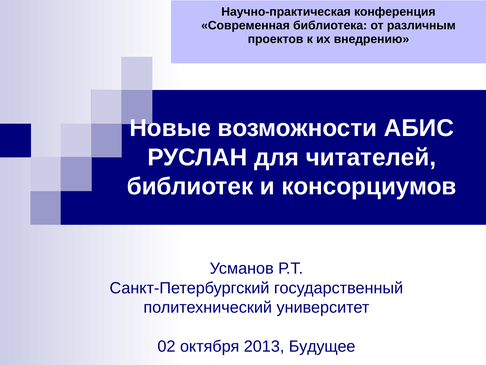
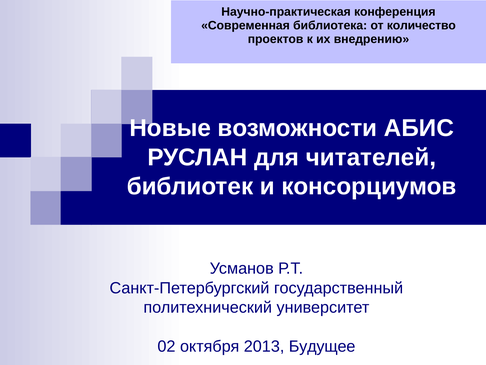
различным: различным -> количество
